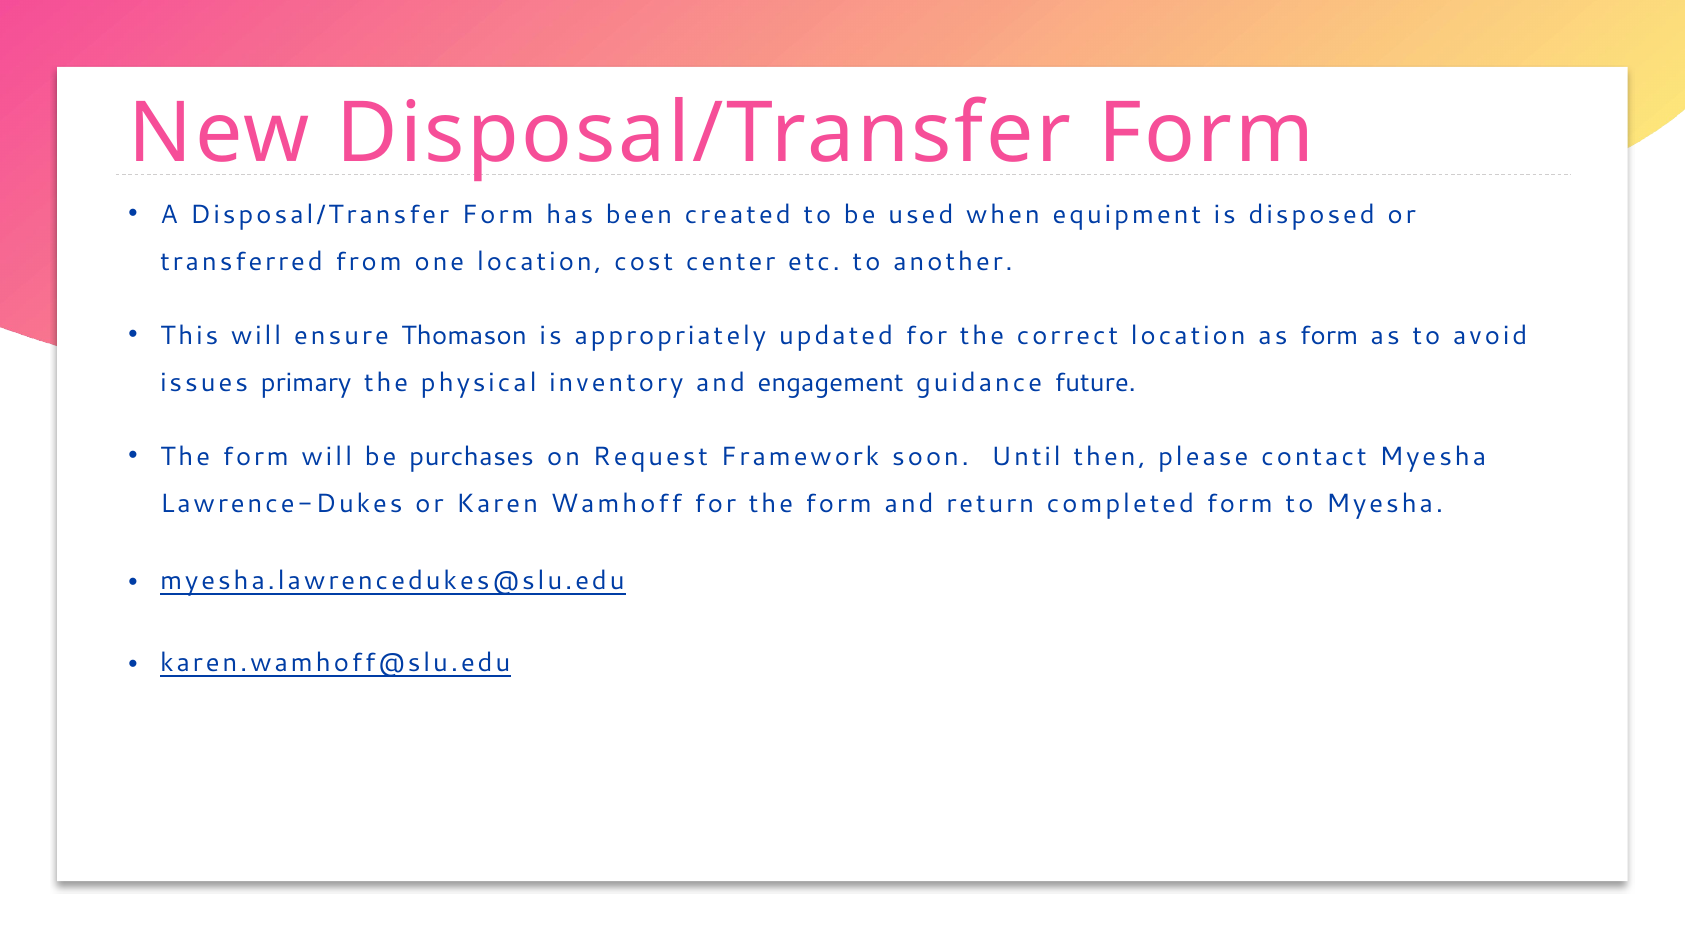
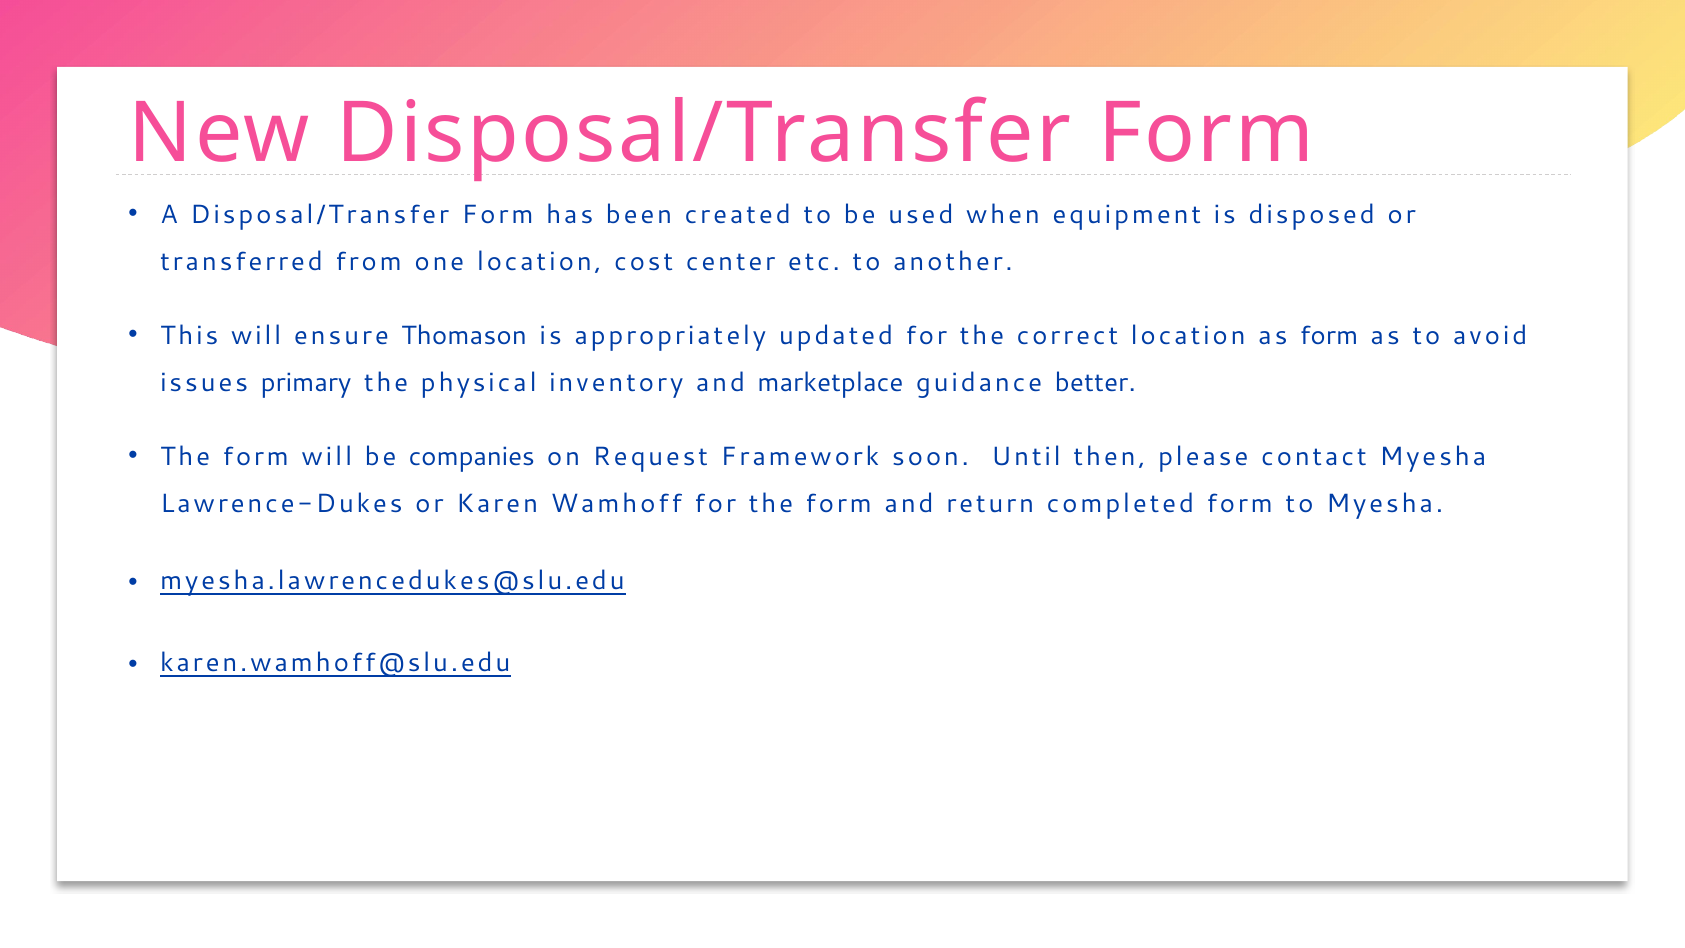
engagement: engagement -> marketplace
future: future -> better
purchases: purchases -> companies
